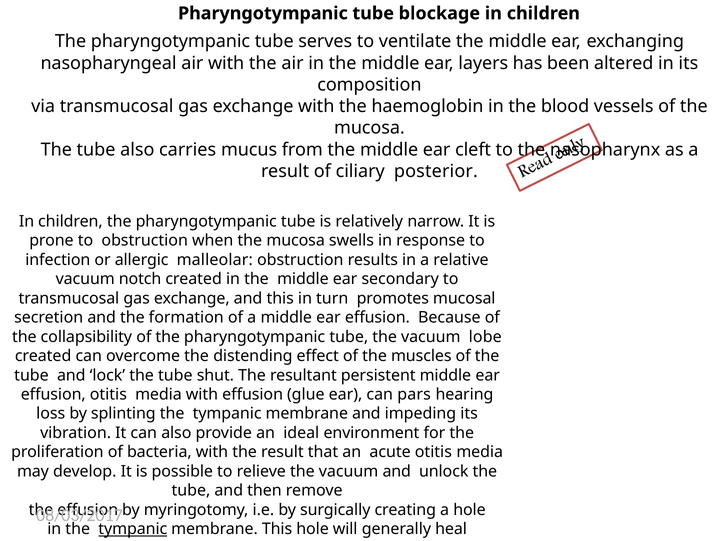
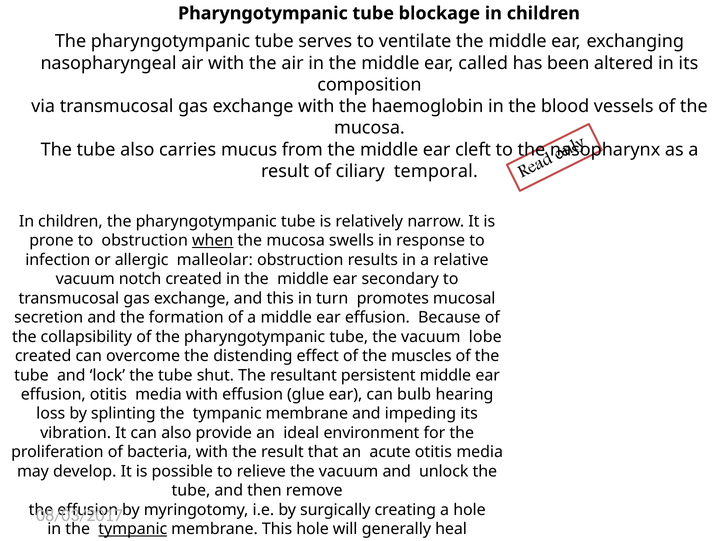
layers: layers -> called
posterior: posterior -> temporal
when underline: none -> present
pars: pars -> bulb
